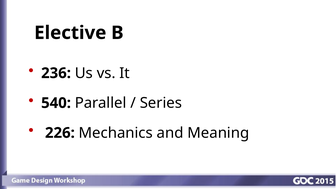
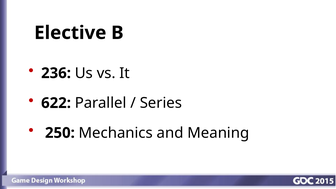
540: 540 -> 622
226: 226 -> 250
